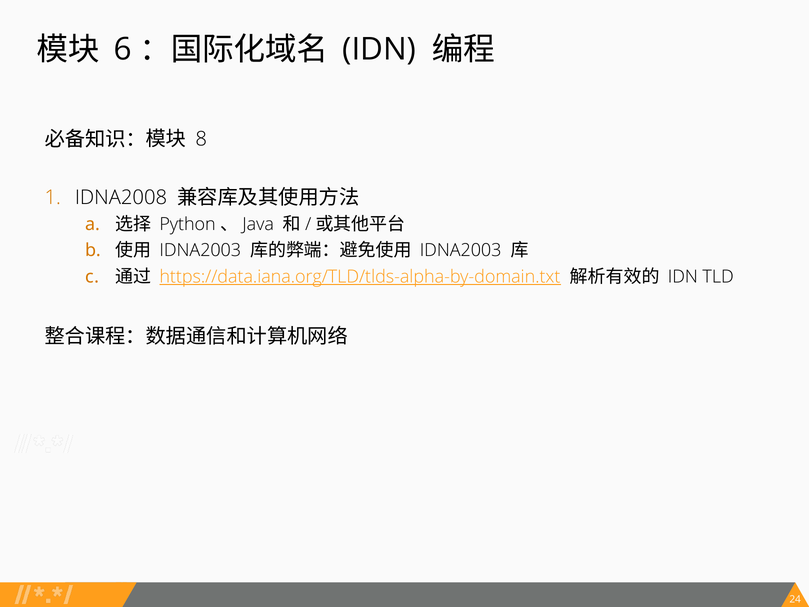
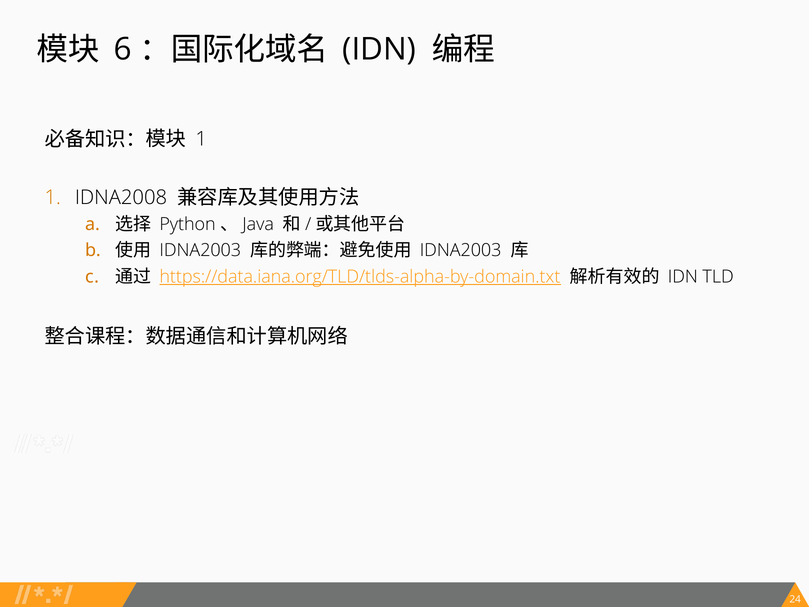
8 at (201, 139): 8 -> 1
